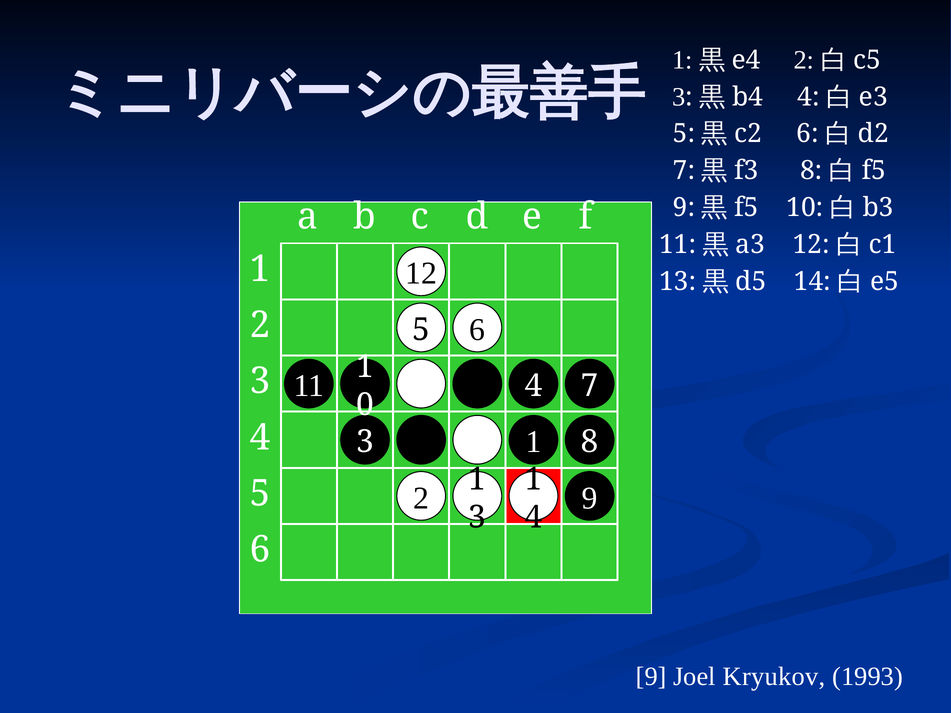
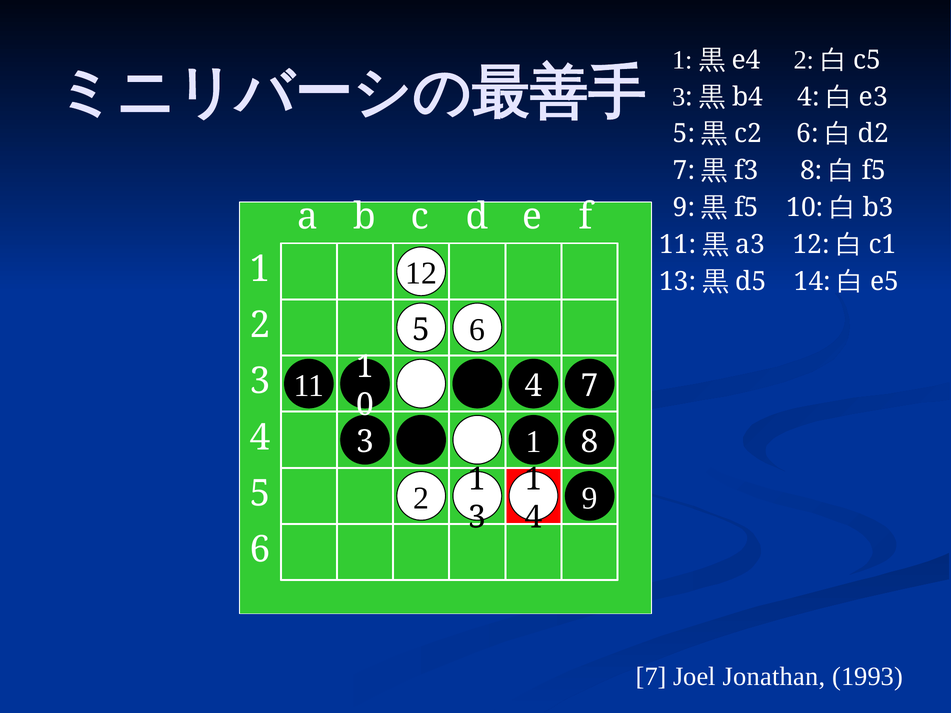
9 at (651, 677): 9 -> 7
Kryukov: Kryukov -> Jonathan
